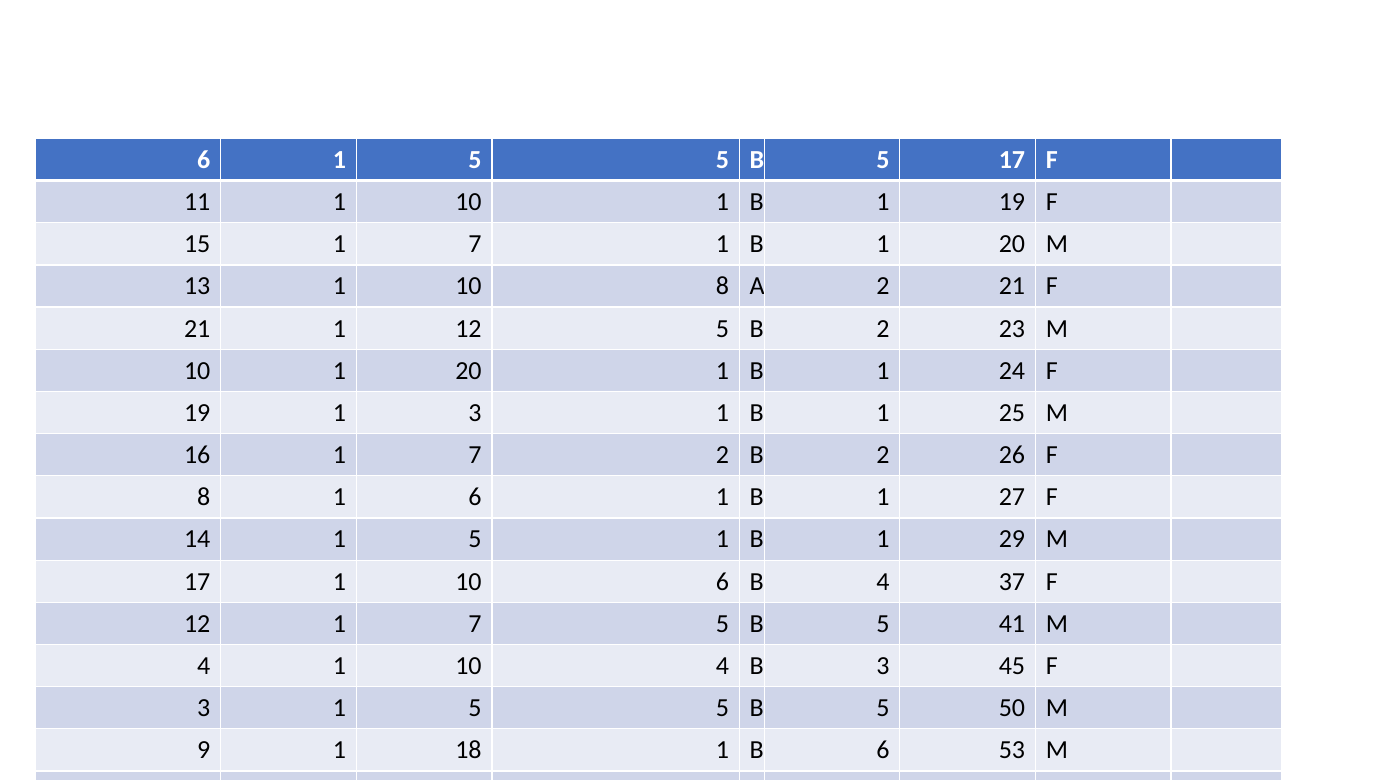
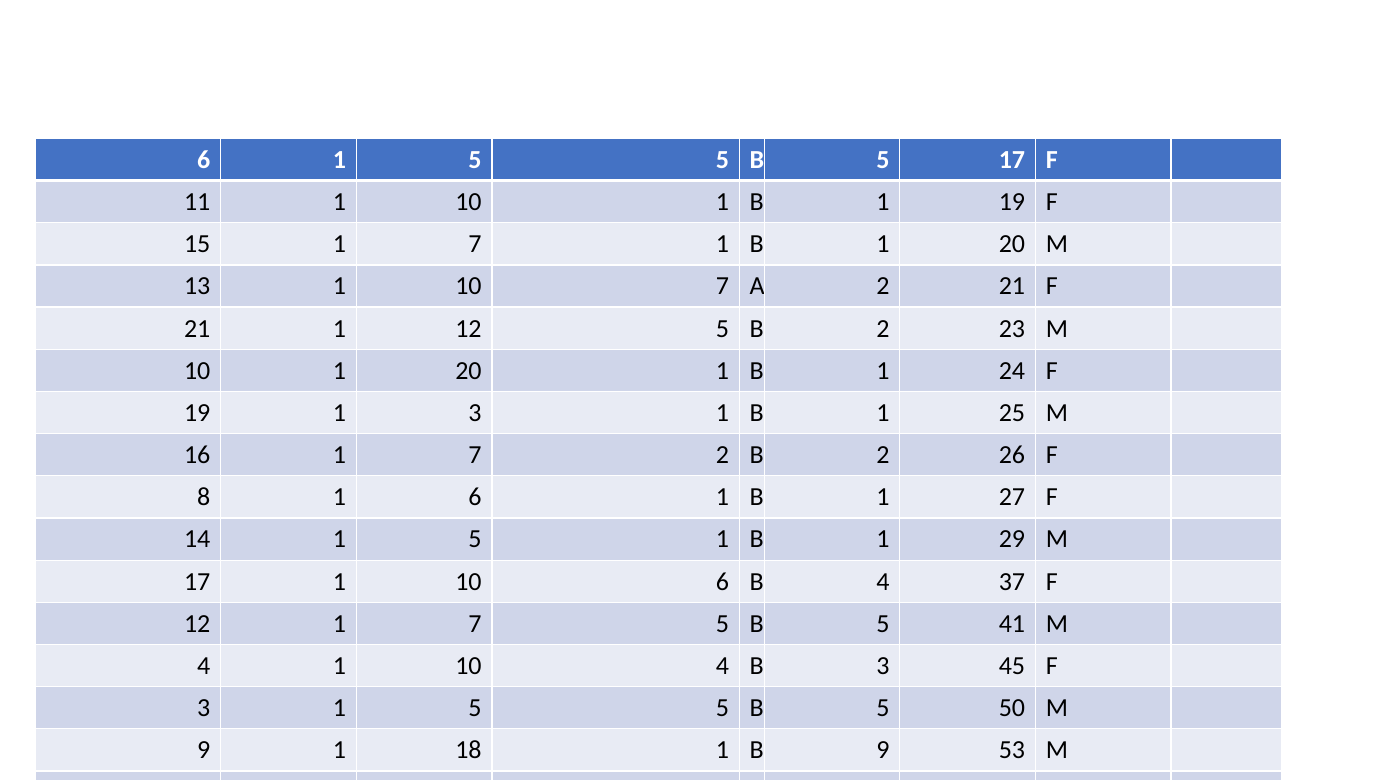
10 8: 8 -> 7
1 B 6: 6 -> 9
